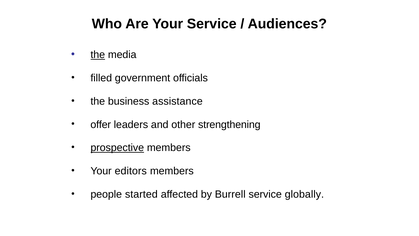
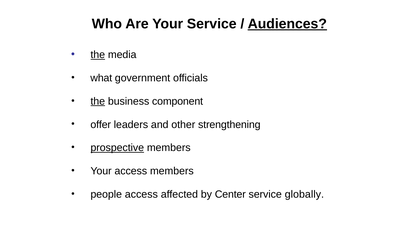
Audiences underline: none -> present
filled: filled -> what
the at (98, 101) underline: none -> present
assistance: assistance -> component
Your editors: editors -> access
people started: started -> access
Burrell: Burrell -> Center
